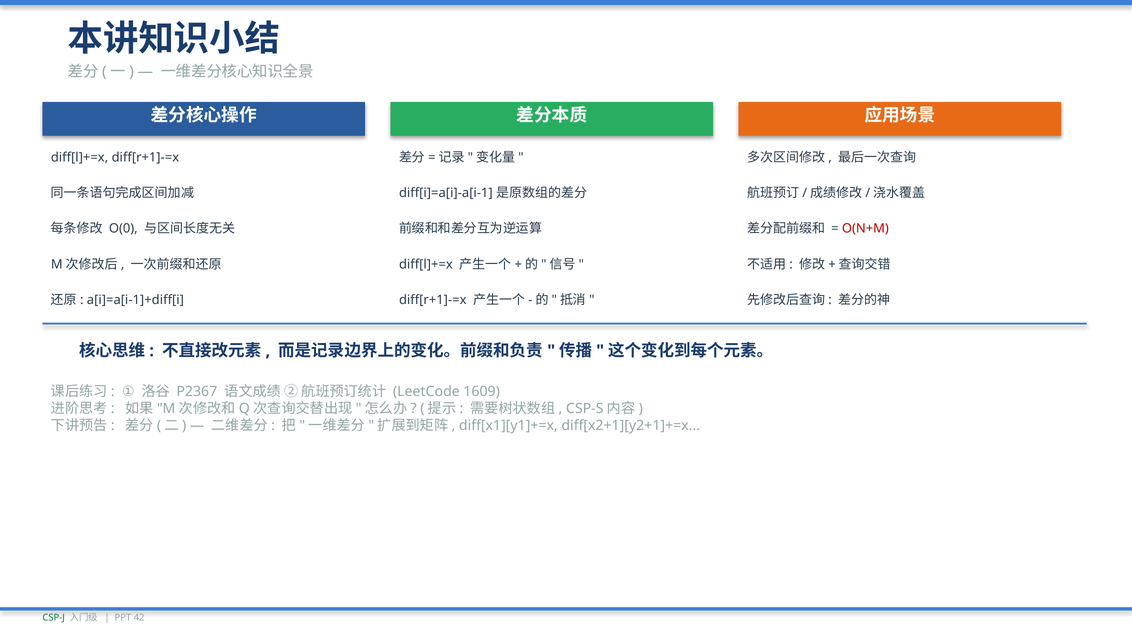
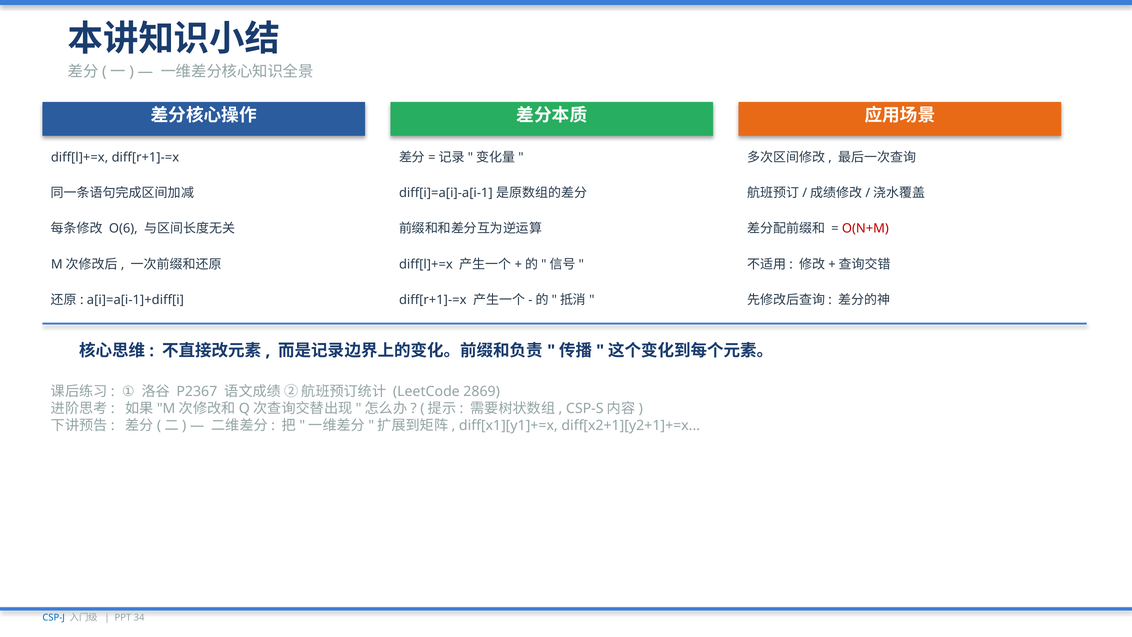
O(0: O(0 -> O(6
1609: 1609 -> 2869
CSP-J colour: green -> blue
42: 42 -> 34
